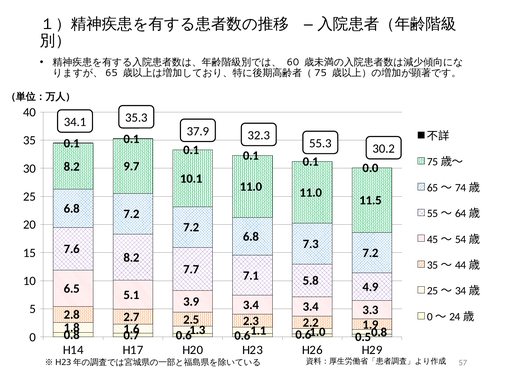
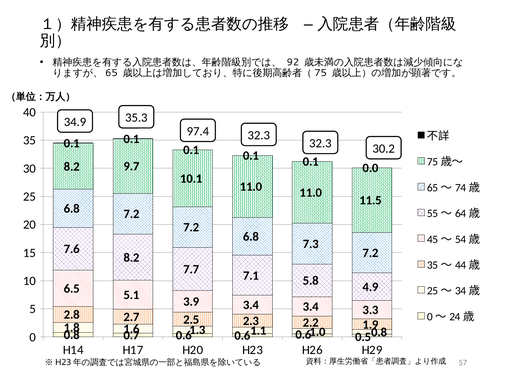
60: 60 -> 92
34.1: 34.1 -> 34.9
37.9: 37.9 -> 97.4
55.3 at (320, 143): 55.3 -> 32.3
